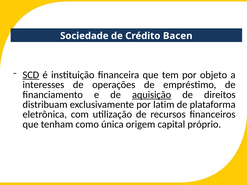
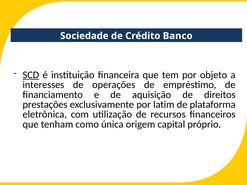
Bacen: Bacen -> Banco
aquisição underline: present -> none
distribuam: distribuam -> prestações
